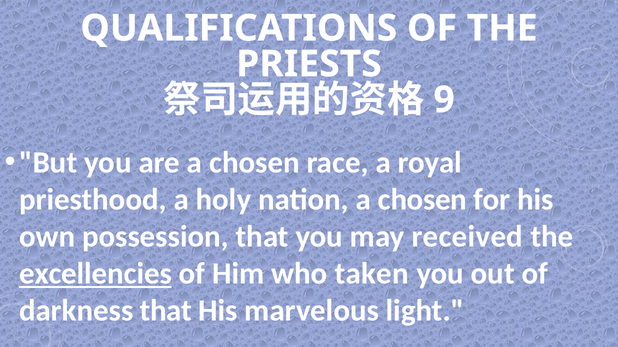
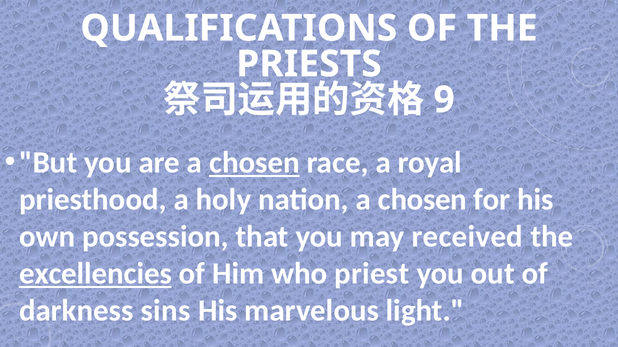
chosen at (254, 163) underline: none -> present
taken: taken -> priest
darkness that: that -> sins
